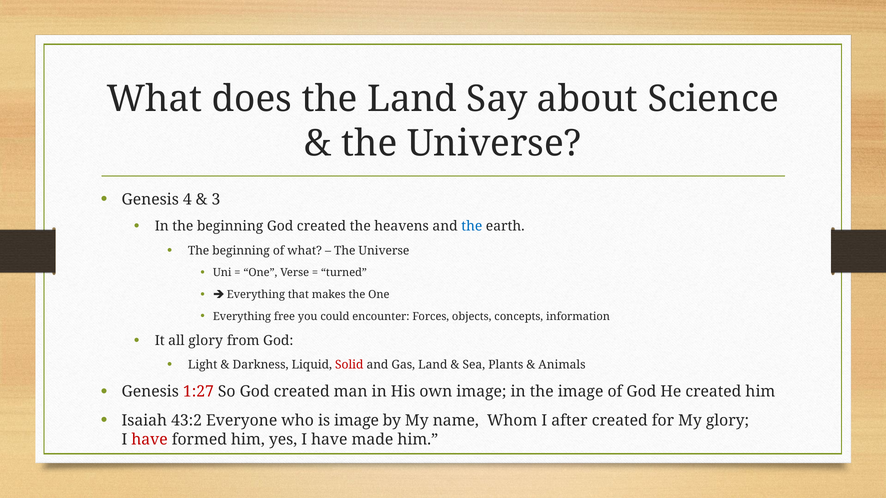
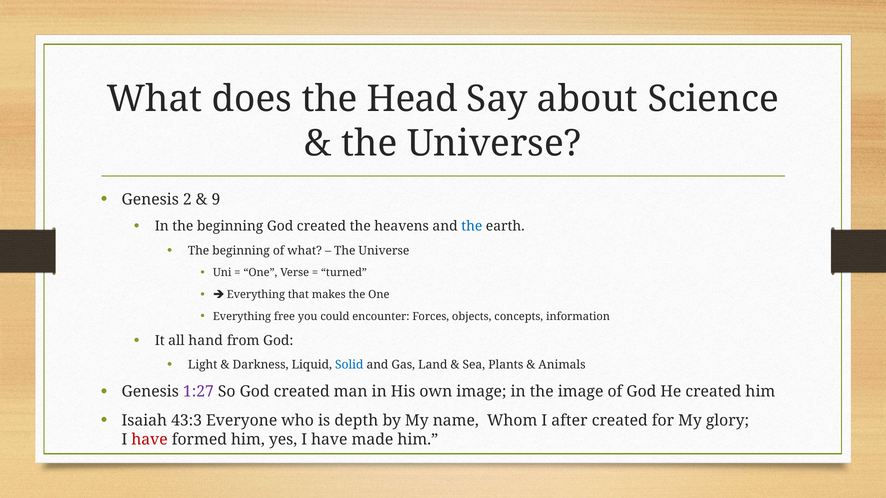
the Land: Land -> Head
4: 4 -> 2
3: 3 -> 9
all glory: glory -> hand
Solid colour: red -> blue
1:27 colour: red -> purple
43:2: 43:2 -> 43:3
is image: image -> depth
